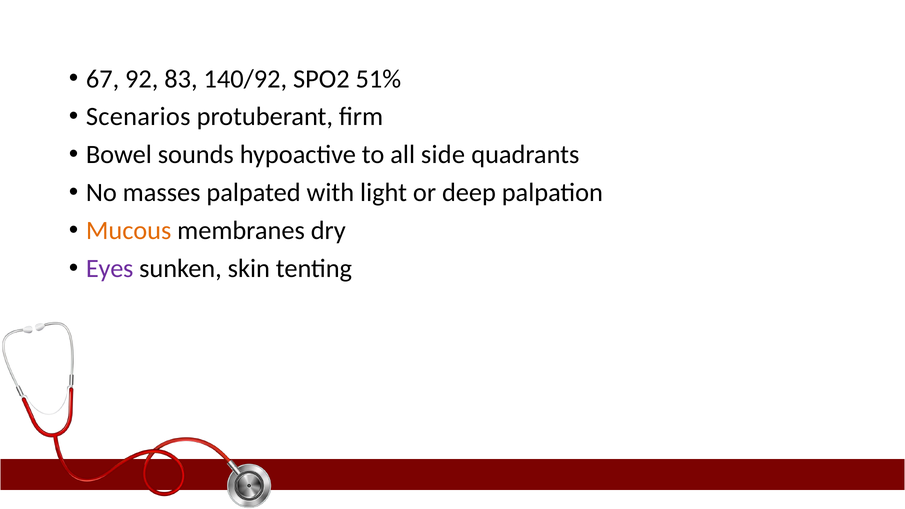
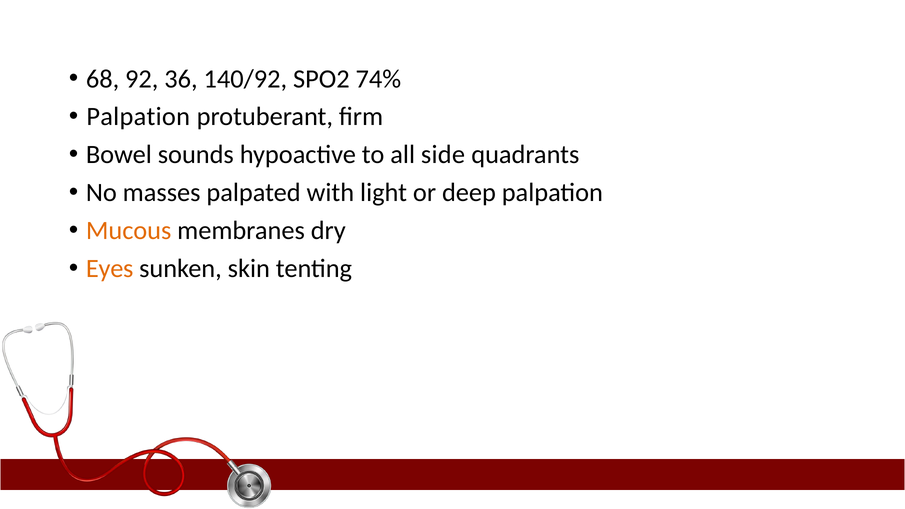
67: 67 -> 68
83: 83 -> 36
51%: 51% -> 74%
Scenarios at (138, 117): Scenarios -> Palpation
Eyes colour: purple -> orange
